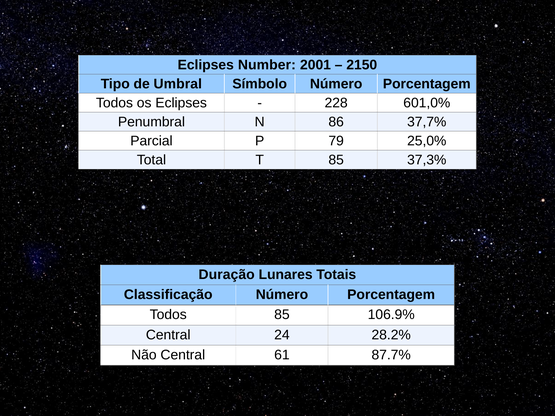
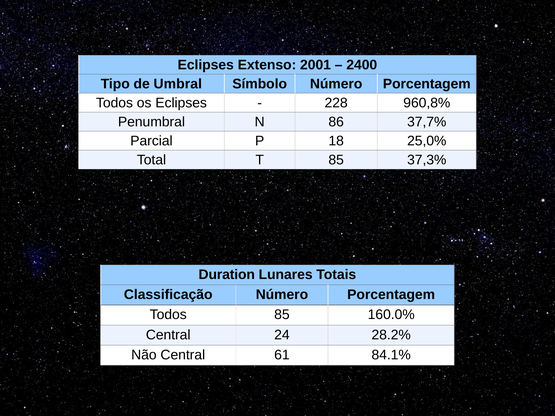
Number: Number -> Extenso
2150: 2150 -> 2400
601,0%: 601,0% -> 960,8%
79: 79 -> 18
Duração: Duração -> Duration
106.9%: 106.9% -> 160.0%
87.7%: 87.7% -> 84.1%
